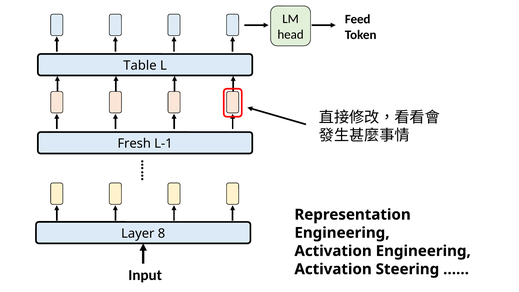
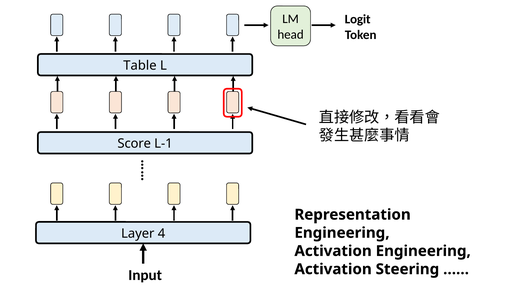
Feed: Feed -> Logit
Fresh: Fresh -> Score
8: 8 -> 4
